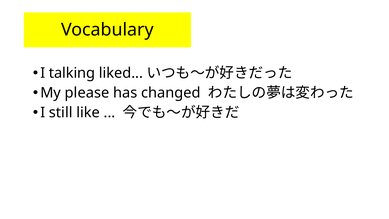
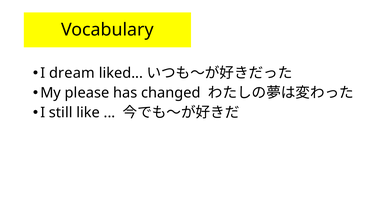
talking: talking -> dream
